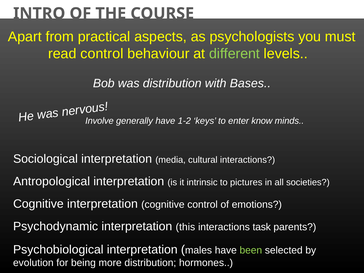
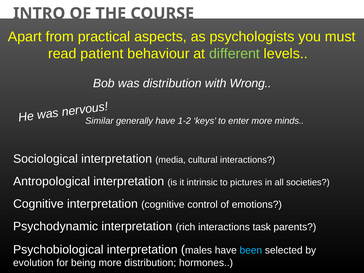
read control: control -> patient
Bases: Bases -> Wrong
Involve: Involve -> Similar
enter know: know -> more
this: this -> rich
been colour: light green -> light blue
